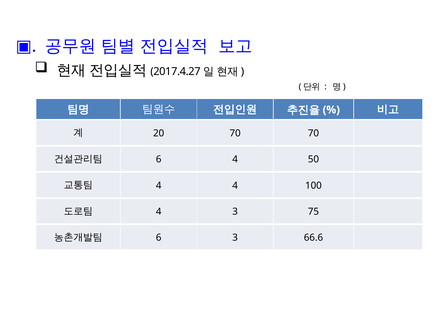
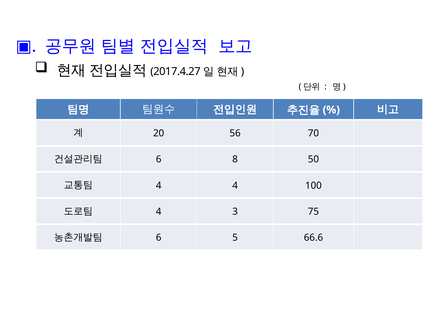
20 70: 70 -> 56
6 4: 4 -> 8
6 3: 3 -> 5
